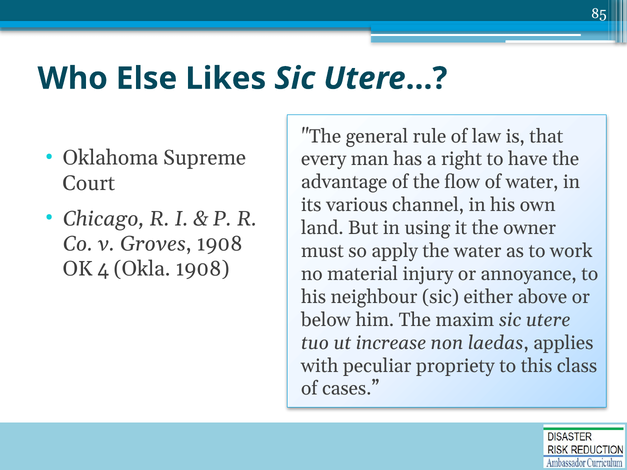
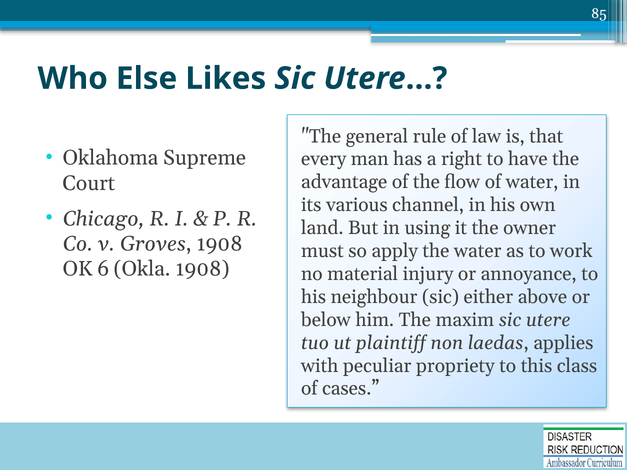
4: 4 -> 6
increase: increase -> plaintiff
